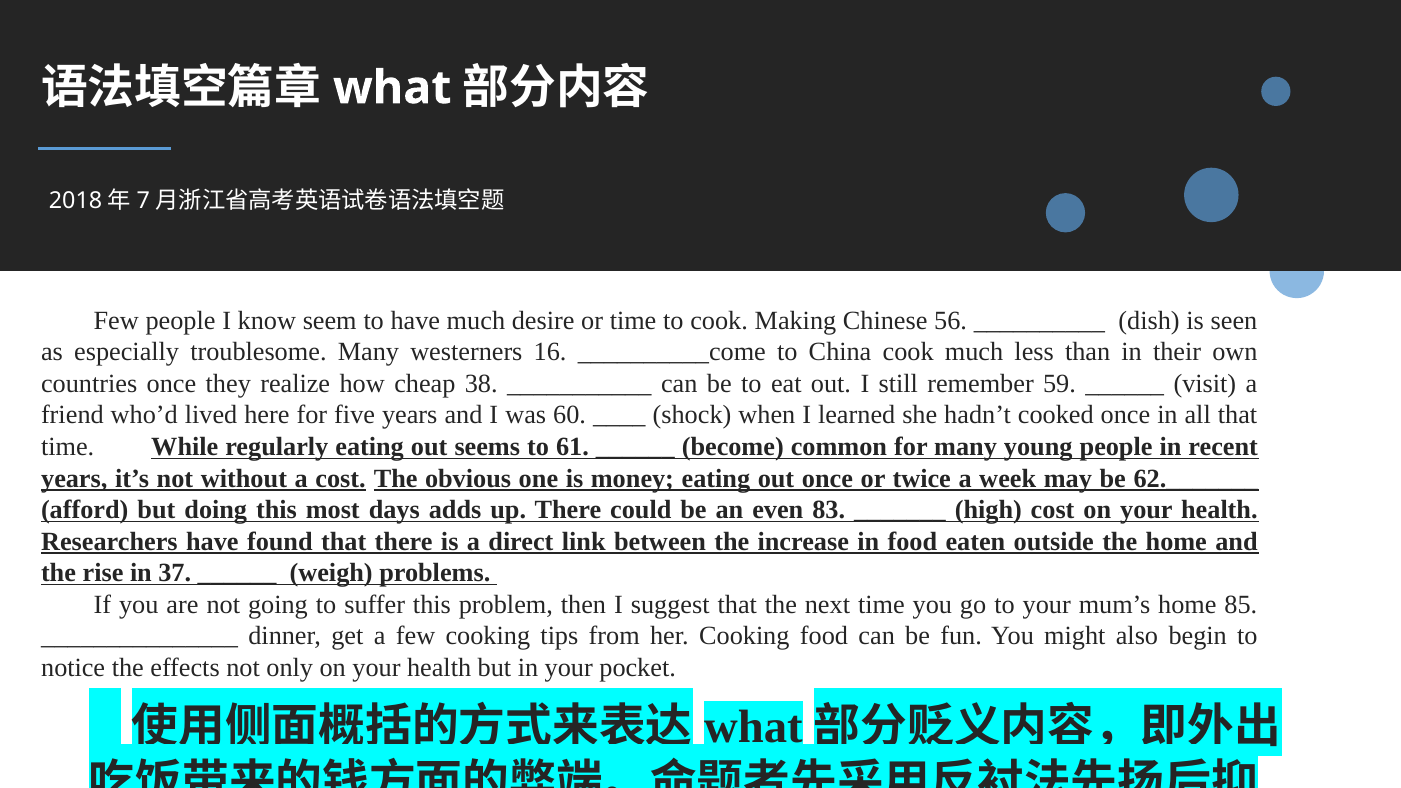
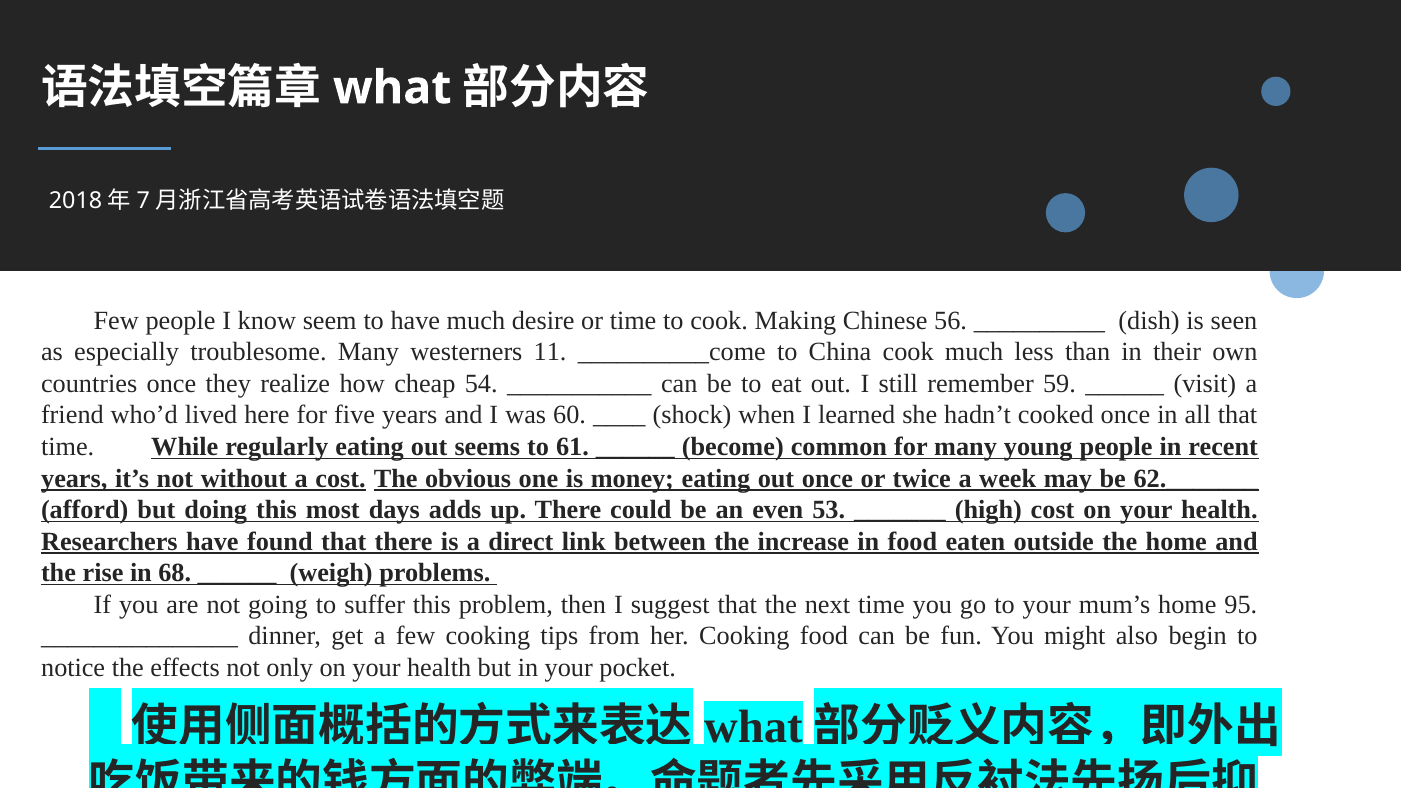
16: 16 -> 11
38: 38 -> 54
83: 83 -> 53
37: 37 -> 68
85: 85 -> 95
